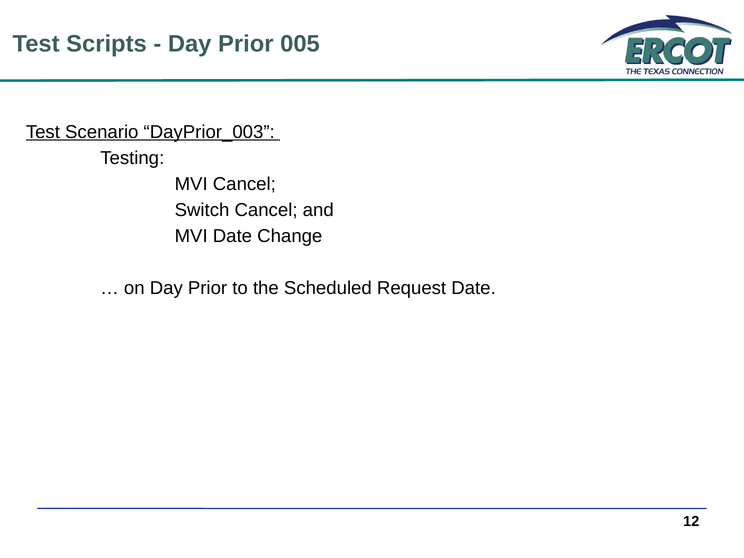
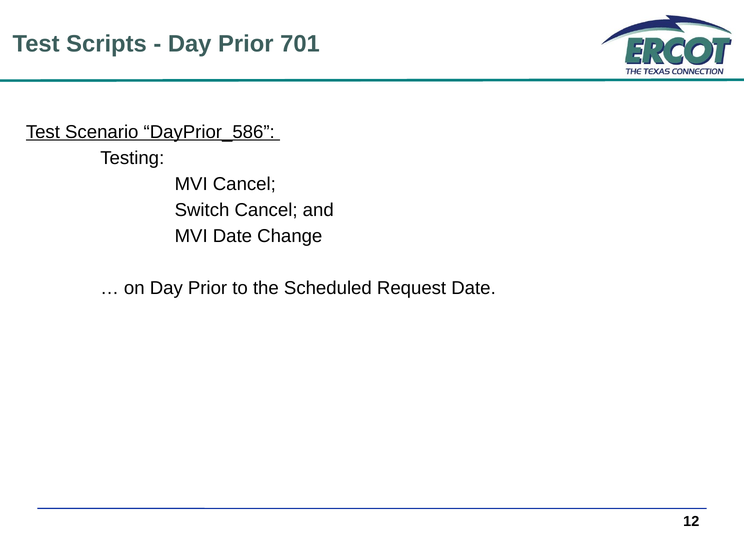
005: 005 -> 701
DayPrior_003: DayPrior_003 -> DayPrior_586
